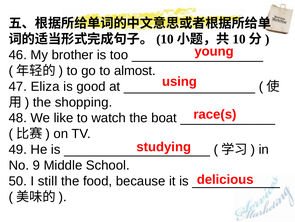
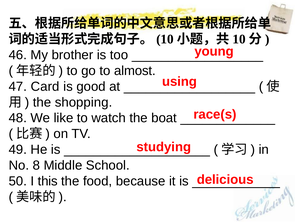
Eliza: Eliza -> Card
9: 9 -> 8
still: still -> this
